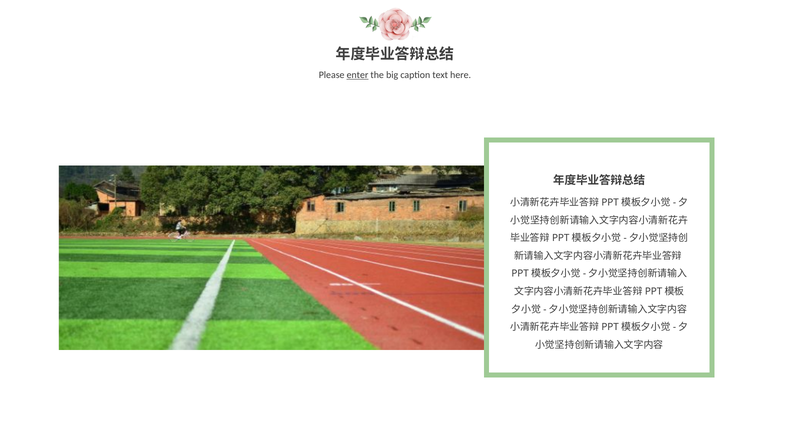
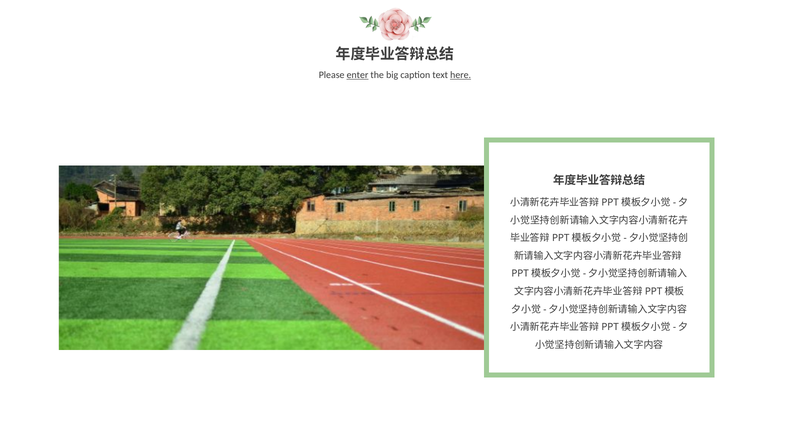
here underline: none -> present
